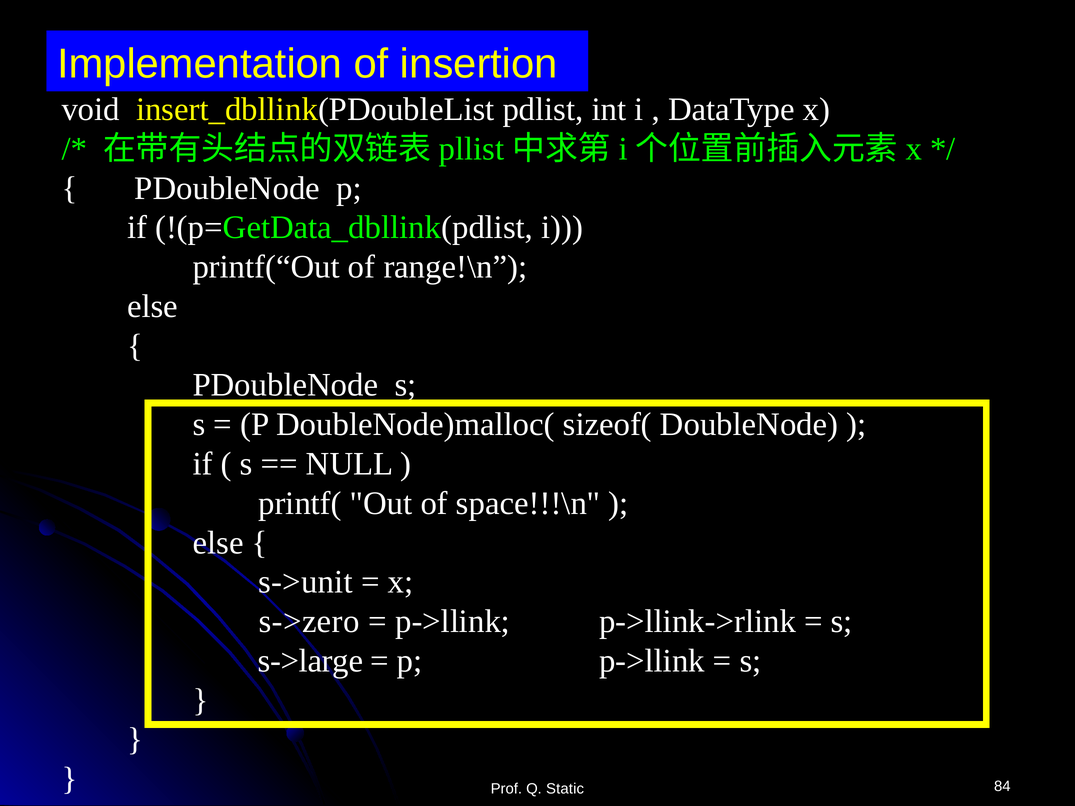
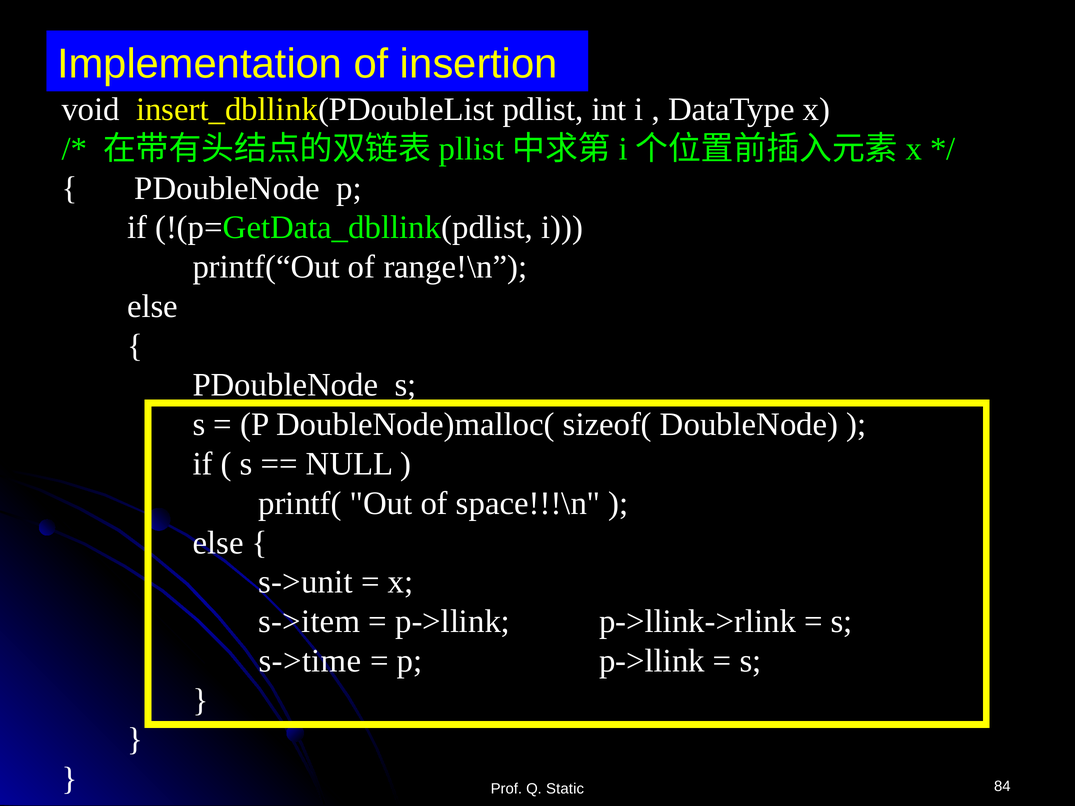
s->zero: s->zero -> s->item
s->large: s->large -> s->time
